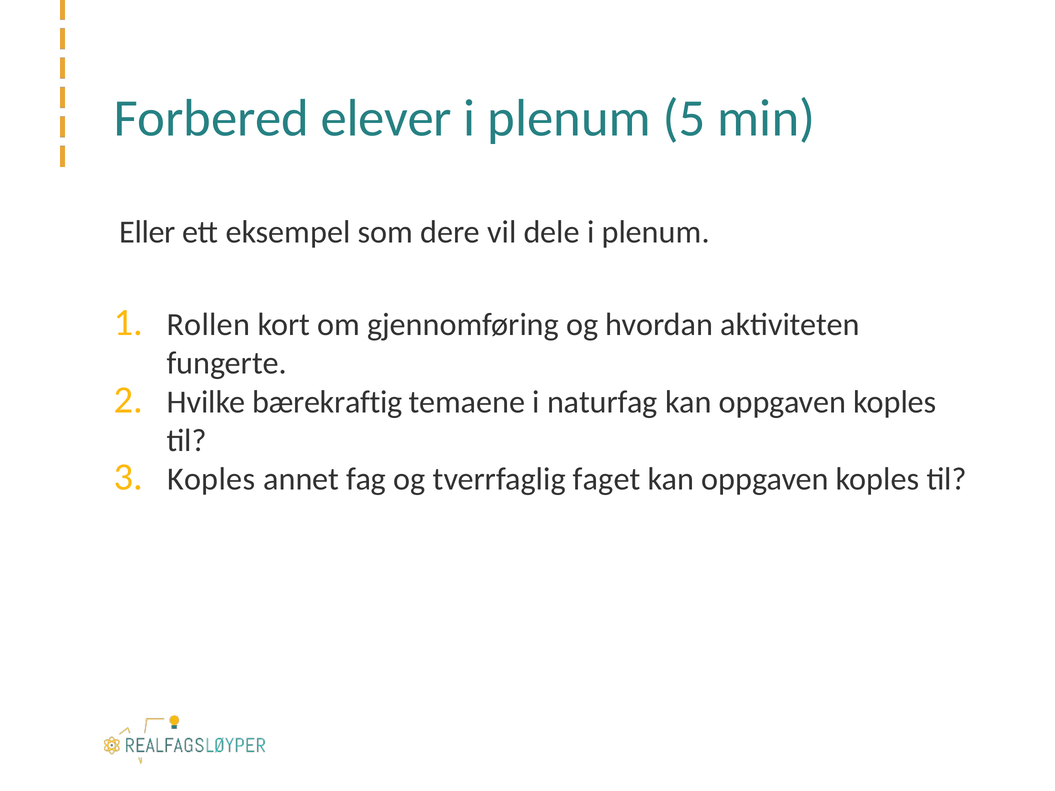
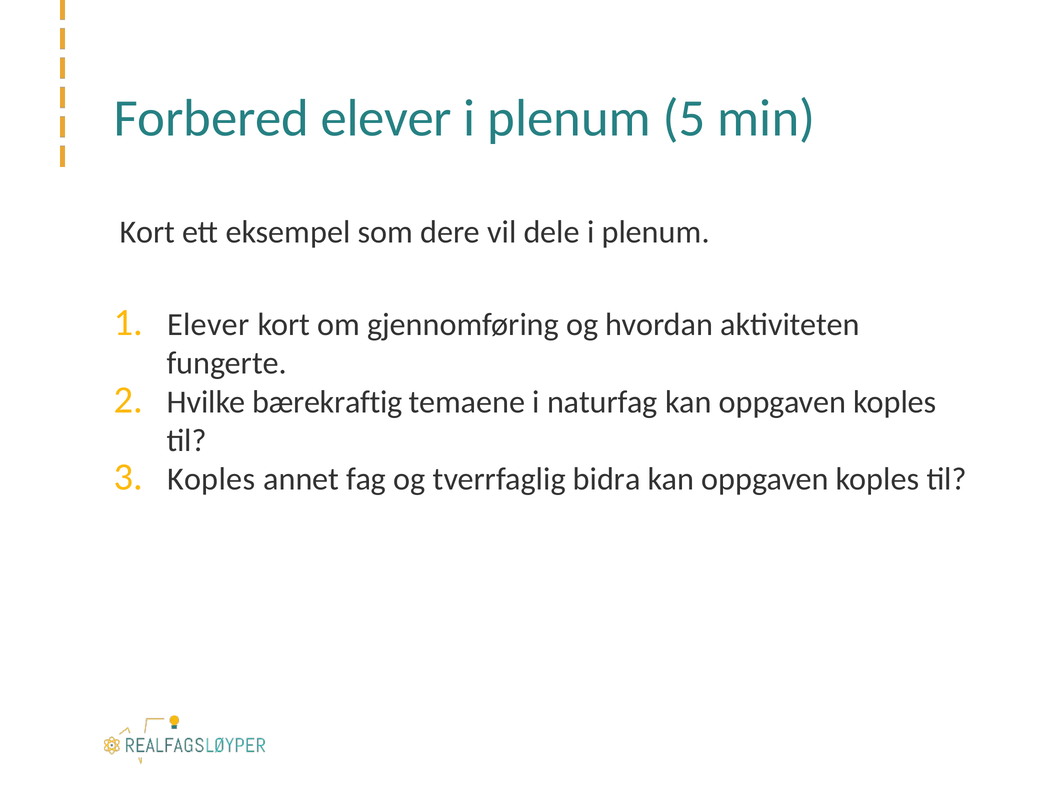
Eller at (147, 232): Eller -> Kort
Rollen at (208, 325): Rollen -> Elever
faget: faget -> bidra
